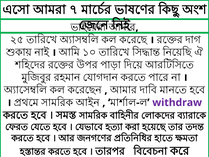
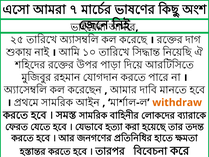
withdraw colour: purple -> orange
